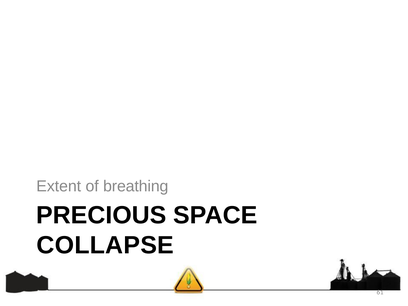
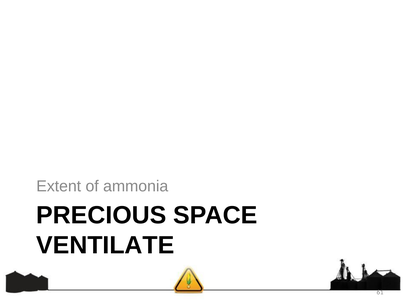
breathing: breathing -> ammonia
COLLAPSE: COLLAPSE -> VENTILATE
